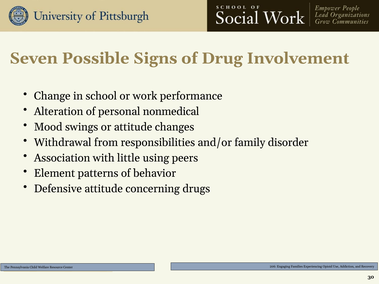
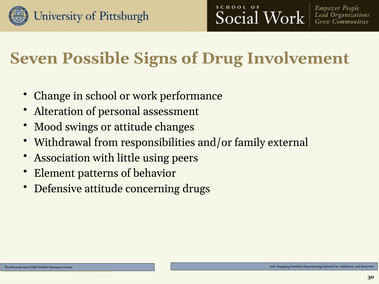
nonmedical: nonmedical -> assessment
disorder: disorder -> external
